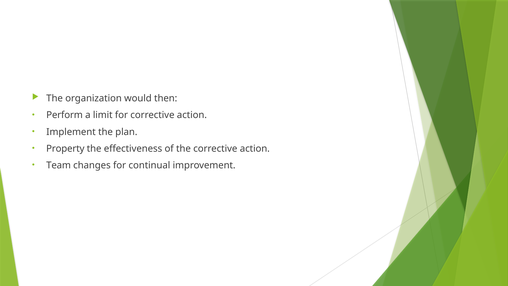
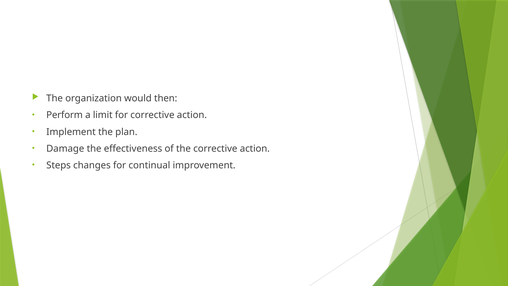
Property: Property -> Damage
Team: Team -> Steps
